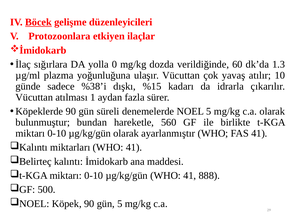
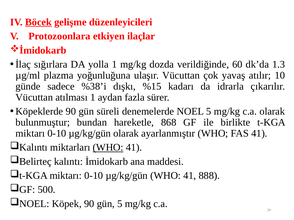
yolla 0: 0 -> 1
560: 560 -> 868
WHO at (108, 148) underline: none -> present
